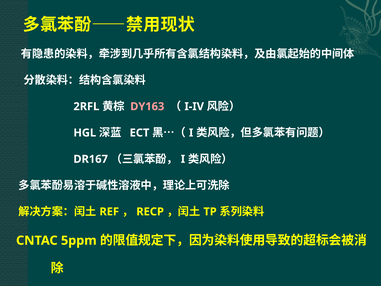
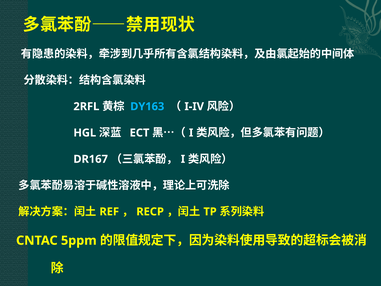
DY163 colour: pink -> light blue
